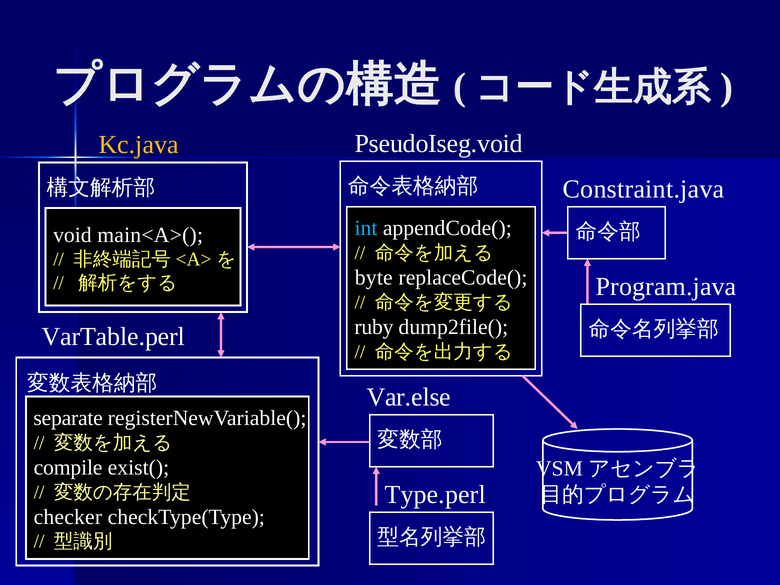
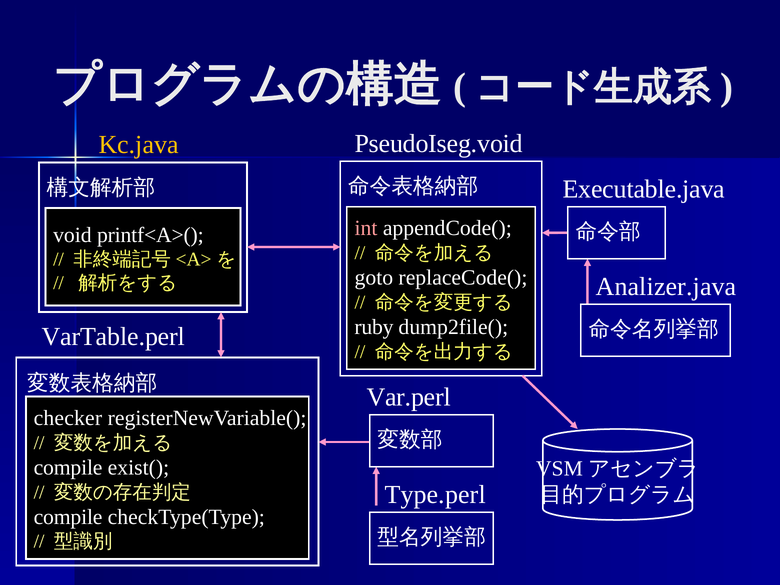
Constraint.java: Constraint.java -> Executable.java
int colour: light blue -> pink
main<A>(: main<A>( -> printf<A>(
byte: byte -> goto
Program.java: Program.java -> Analizer.java
Var.else: Var.else -> Var.perl
separate: separate -> checker
checker at (68, 517): checker -> compile
